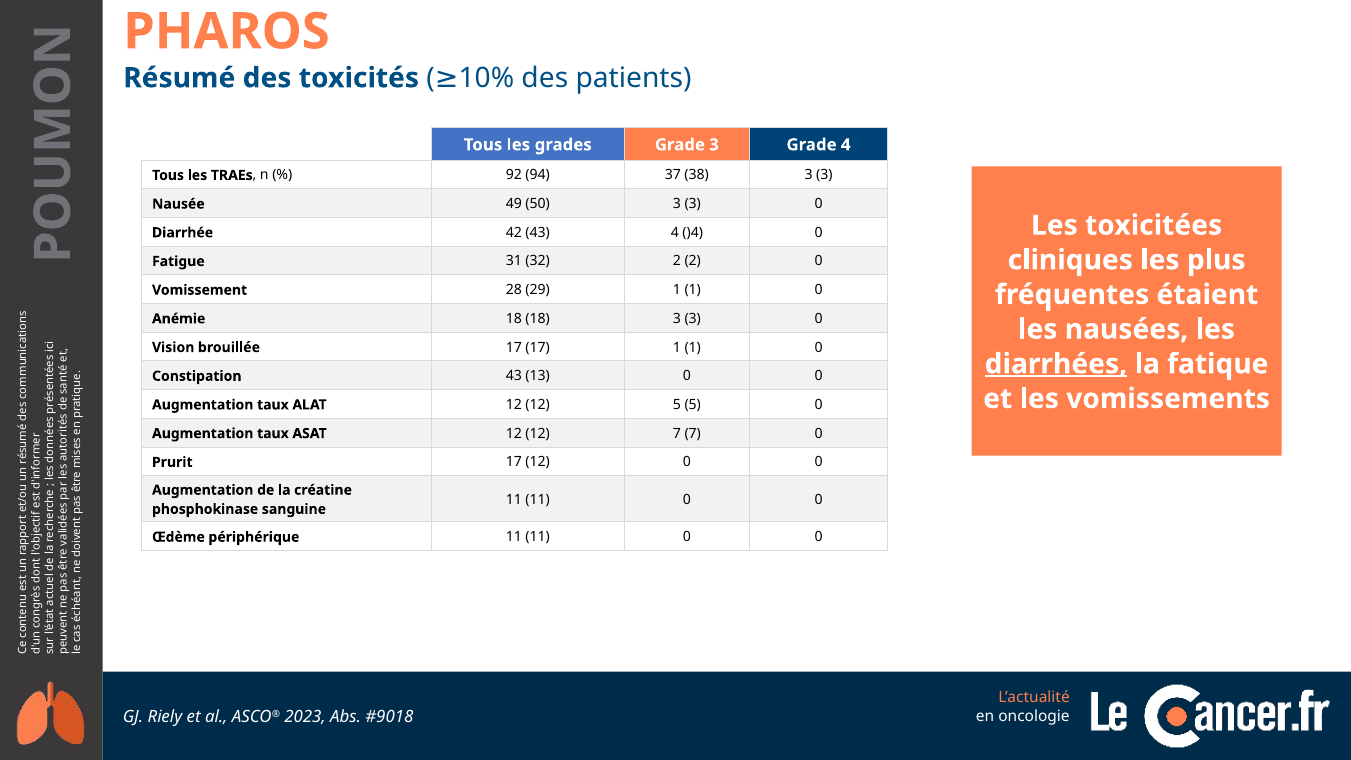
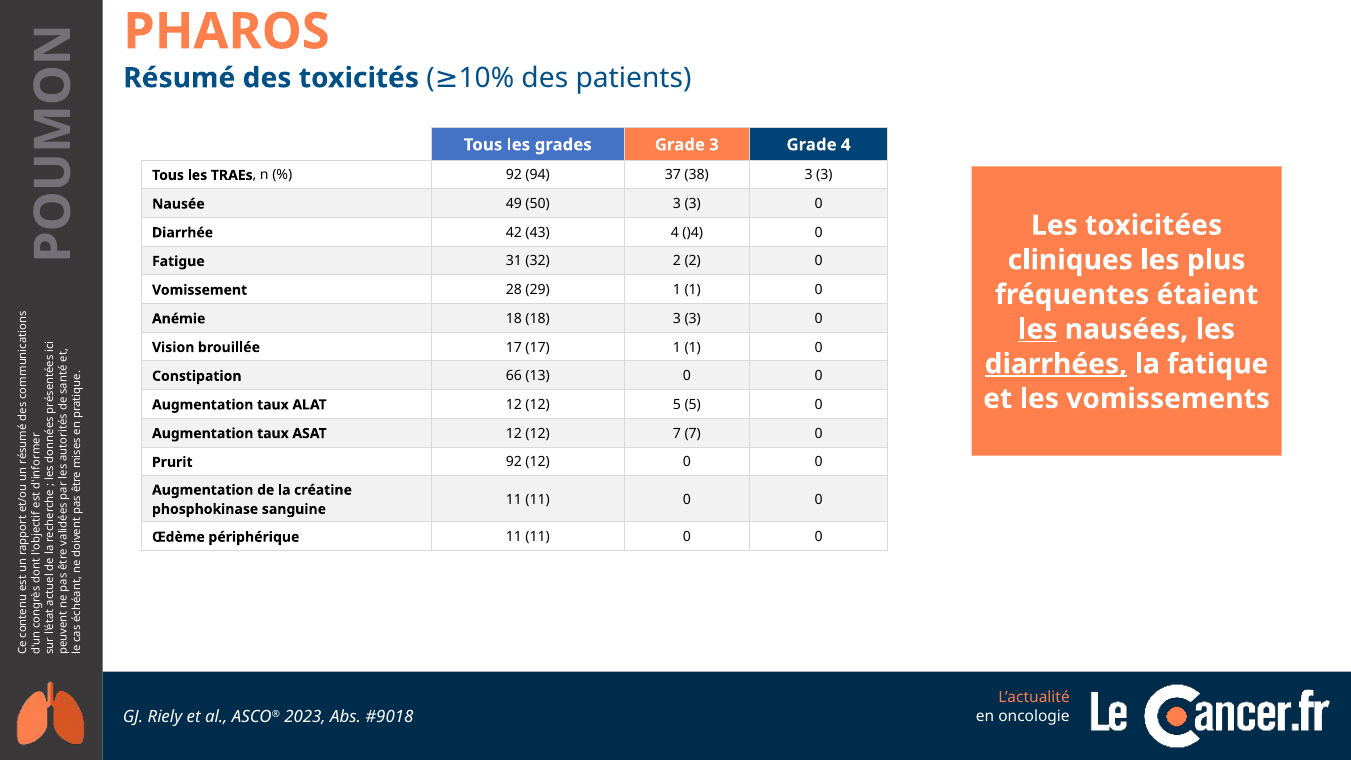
les at (1038, 329) underline: none -> present
Constipation 43: 43 -> 66
Prurit 17: 17 -> 92
